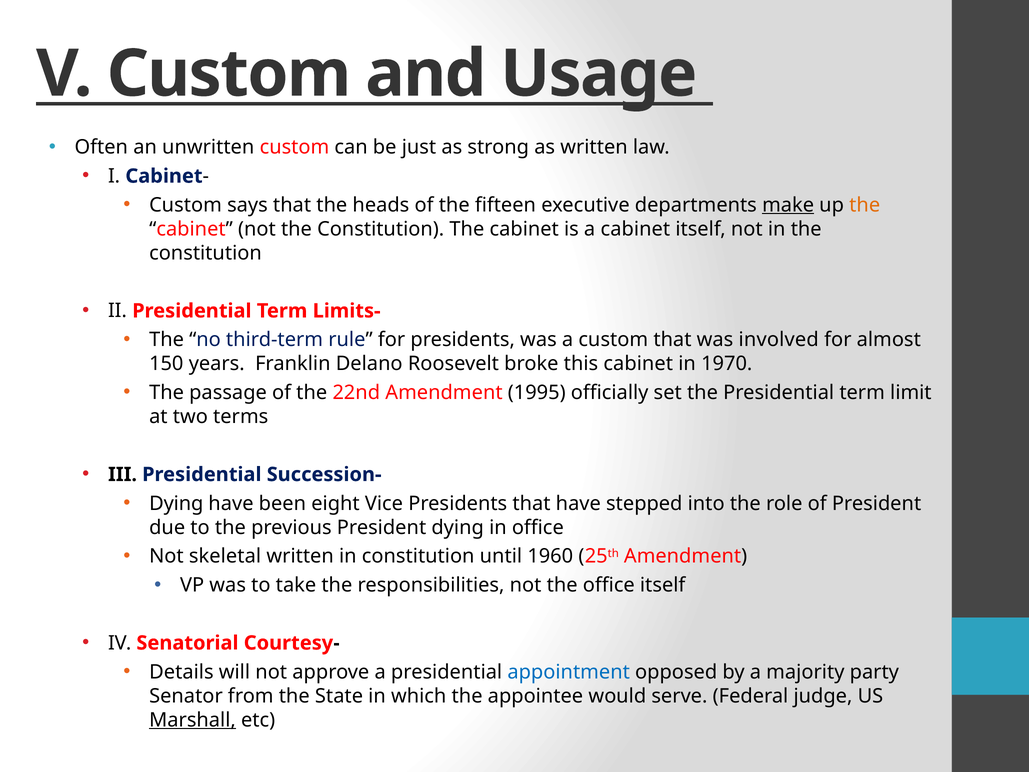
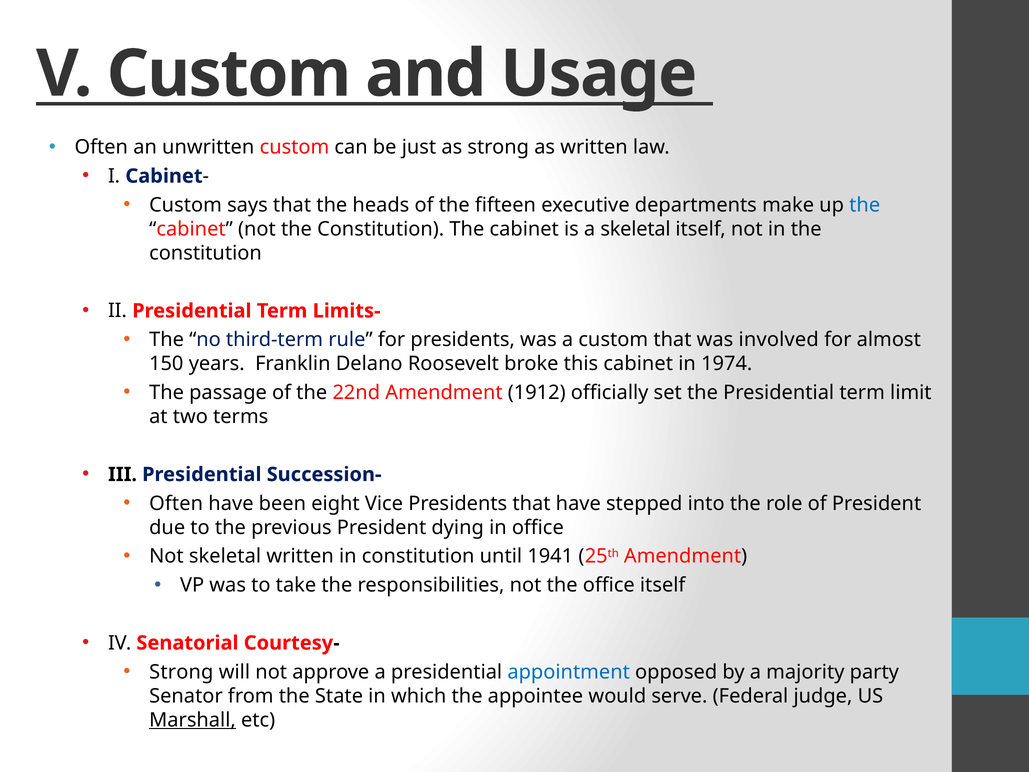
make underline: present -> none
the at (865, 205) colour: orange -> blue
a cabinet: cabinet -> skeletal
1970: 1970 -> 1974
1995: 1995 -> 1912
Dying at (176, 503): Dying -> Often
1960: 1960 -> 1941
Details at (181, 672): Details -> Strong
